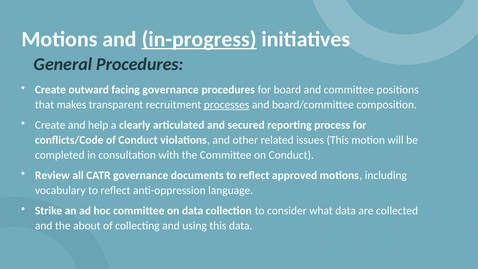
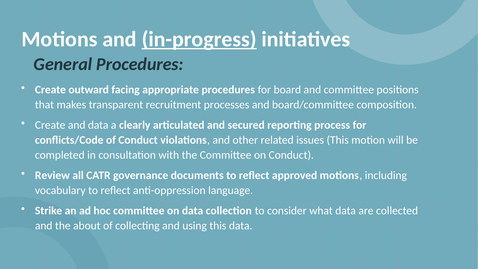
facing governance: governance -> appropriate
processes underline: present -> none
and help: help -> data
